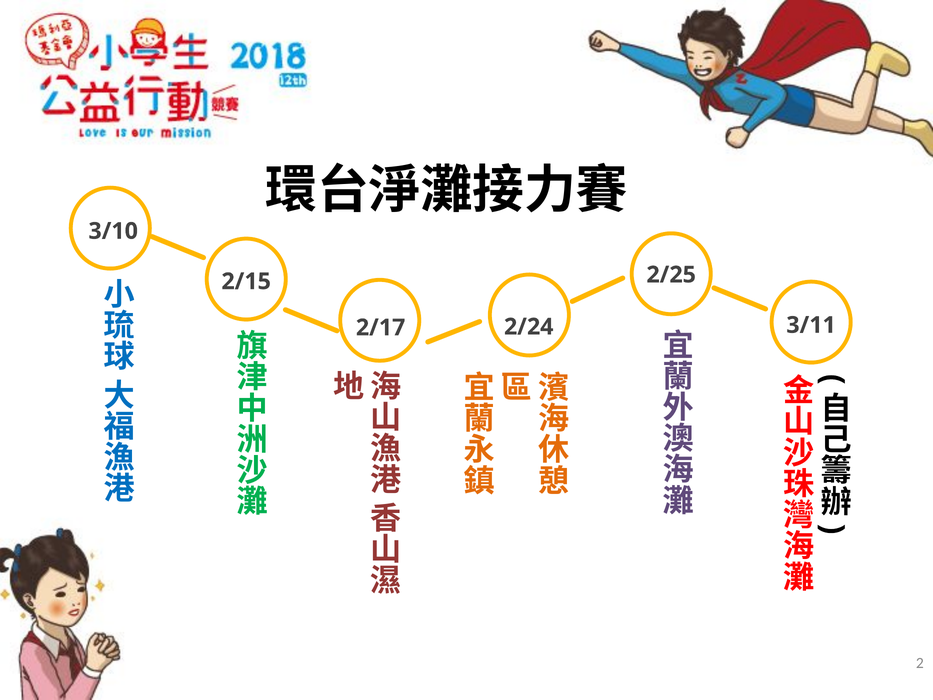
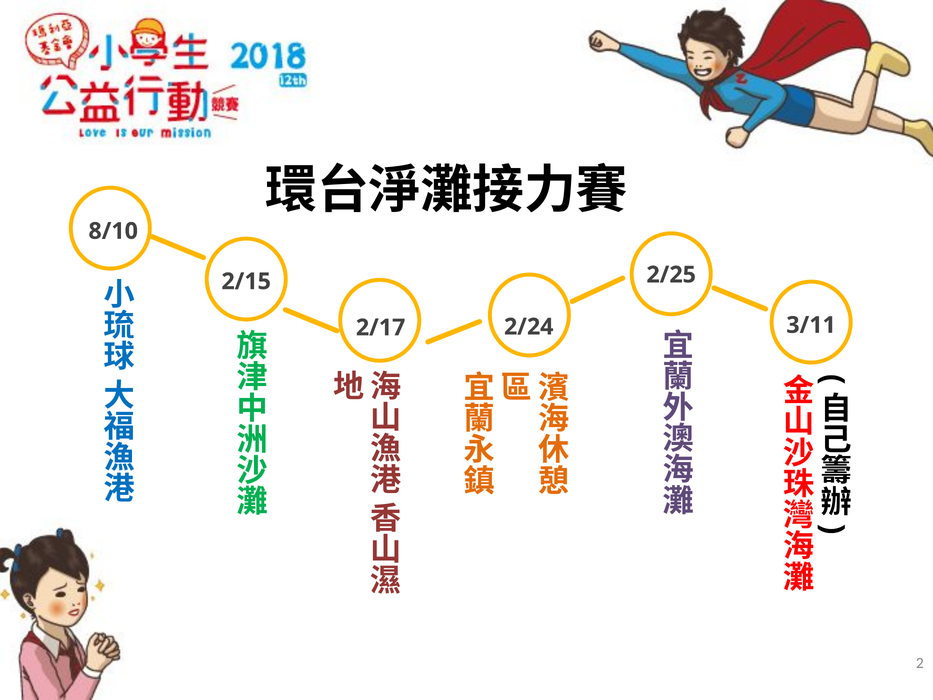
3/10: 3/10 -> 8/10
